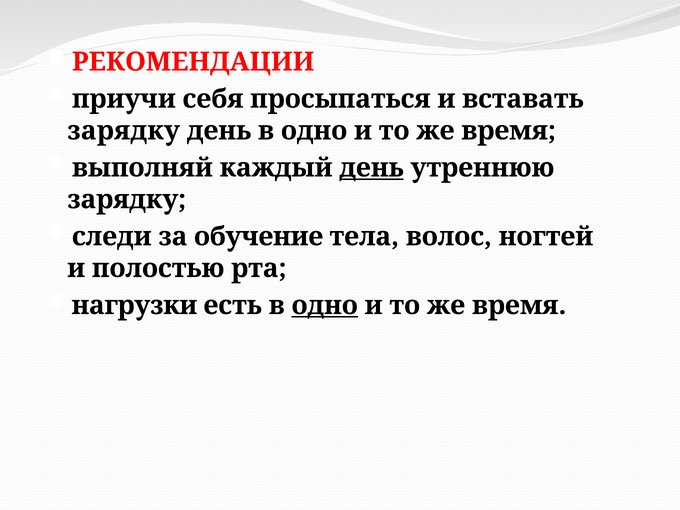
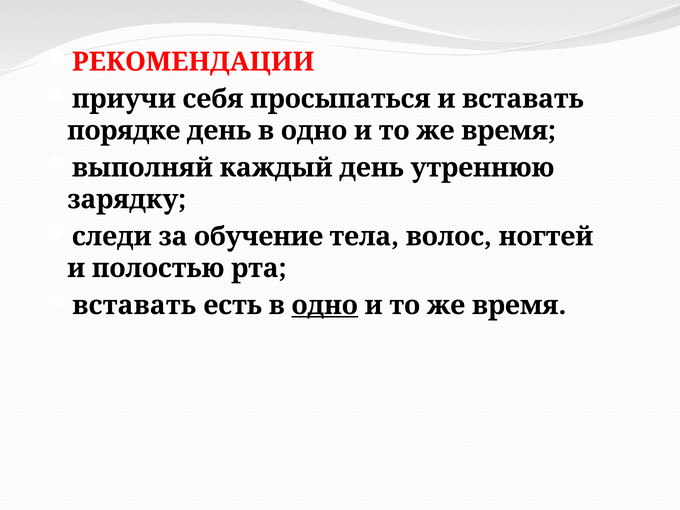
зарядку at (124, 131): зарядку -> порядке
день at (372, 168) underline: present -> none
нагрузки at (134, 305): нагрузки -> вставать
